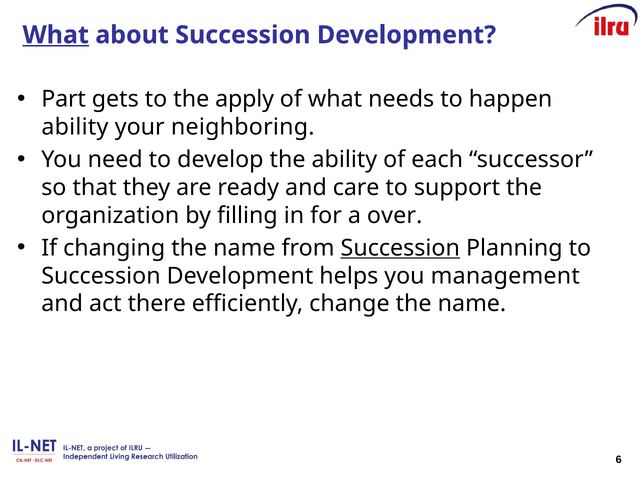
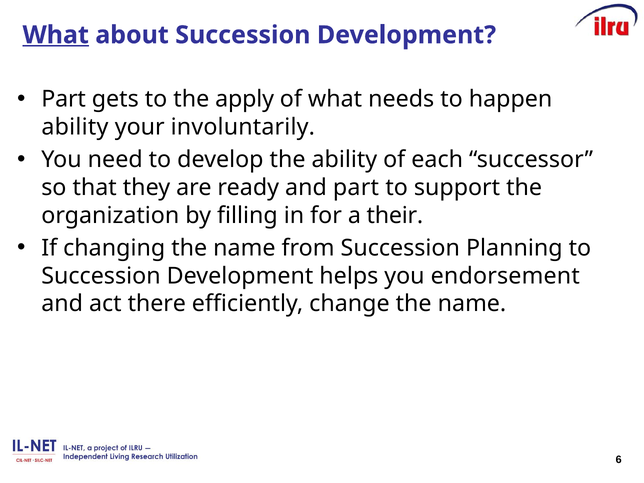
neighboring: neighboring -> involuntarily
and care: care -> part
over: over -> their
Succession at (400, 248) underline: present -> none
management: management -> endorsement
